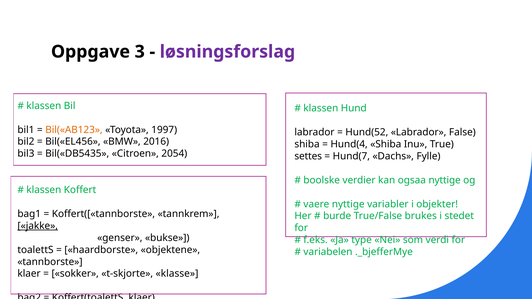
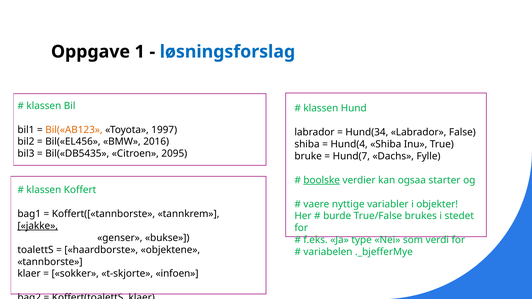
3: 3 -> 1
løsningsforslag colour: purple -> blue
Hund(52: Hund(52 -> Hund(34
2054: 2054 -> 2095
settes: settes -> bruke
boolske underline: none -> present
ogsaa nyttige: nyttige -> starter
klasse: klasse -> infoen
